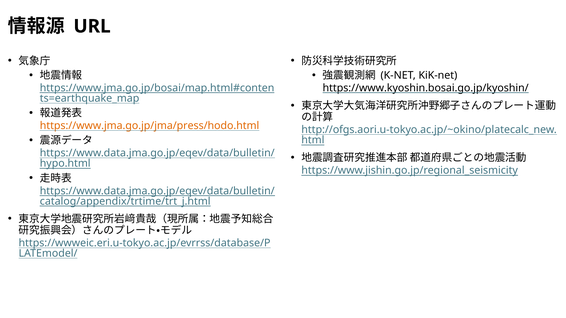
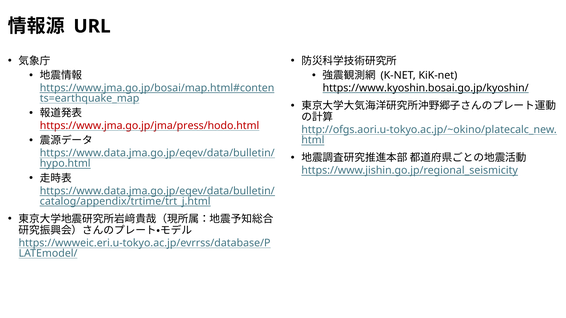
https://www.jma.go.jp/jma/press/hodo.html colour: orange -> red
